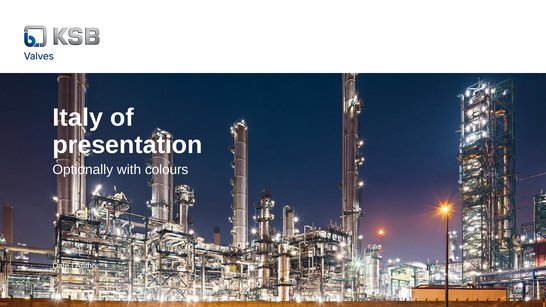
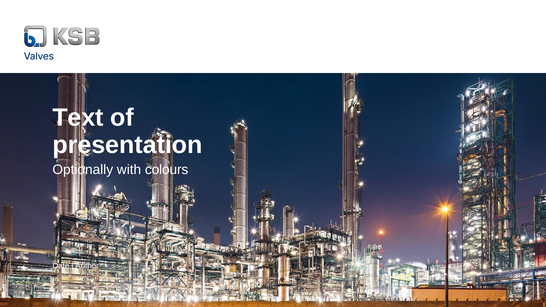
Italy: Italy -> Text
